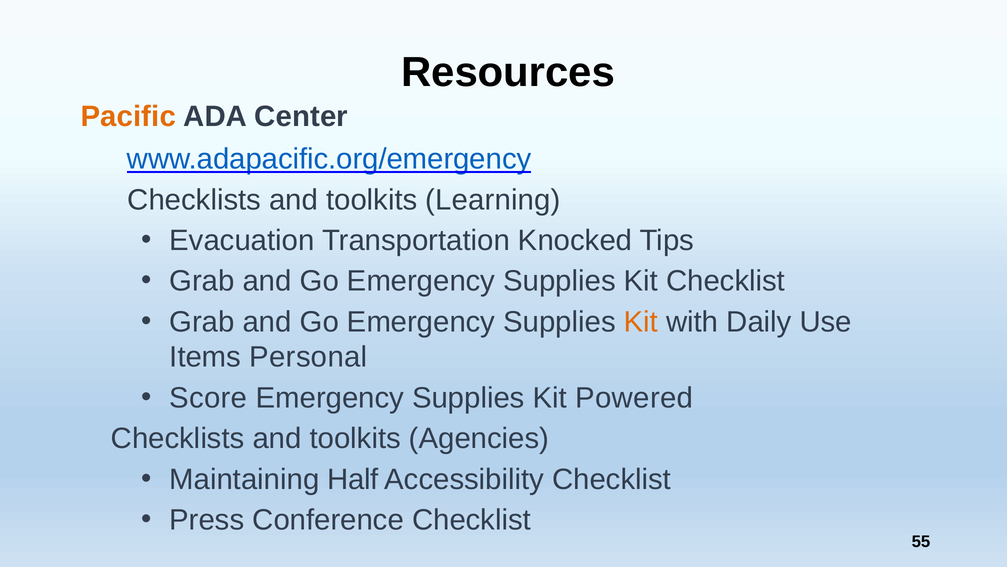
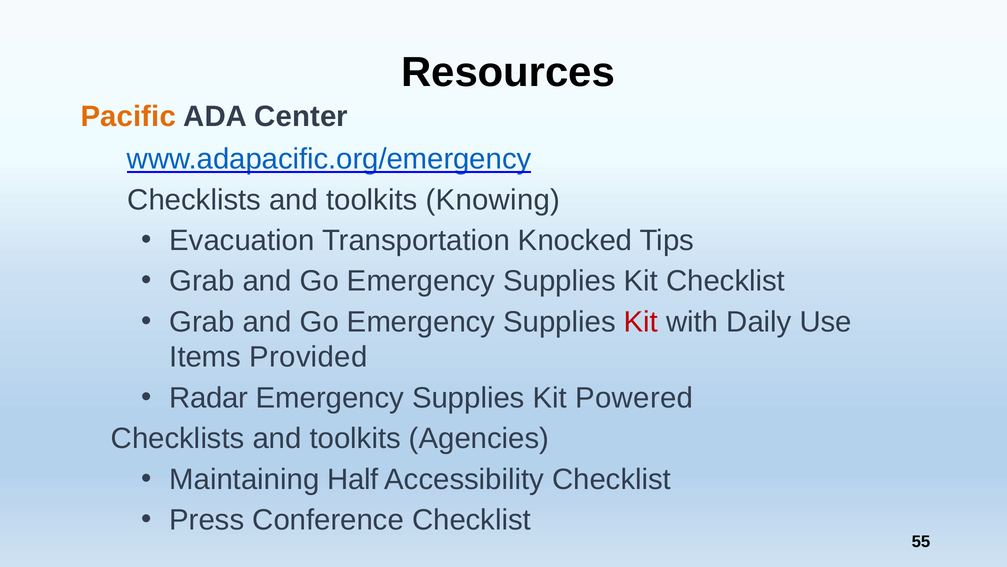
Learning: Learning -> Knowing
Kit at (641, 322) colour: orange -> red
Personal: Personal -> Provided
Score: Score -> Radar
